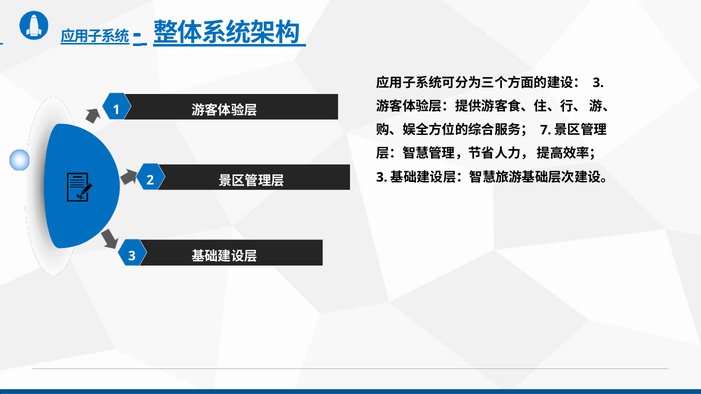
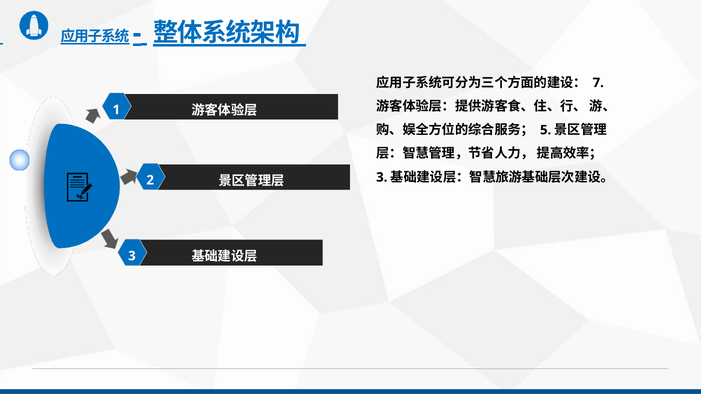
3 at (598, 83): 3 -> 7
7: 7 -> 5
